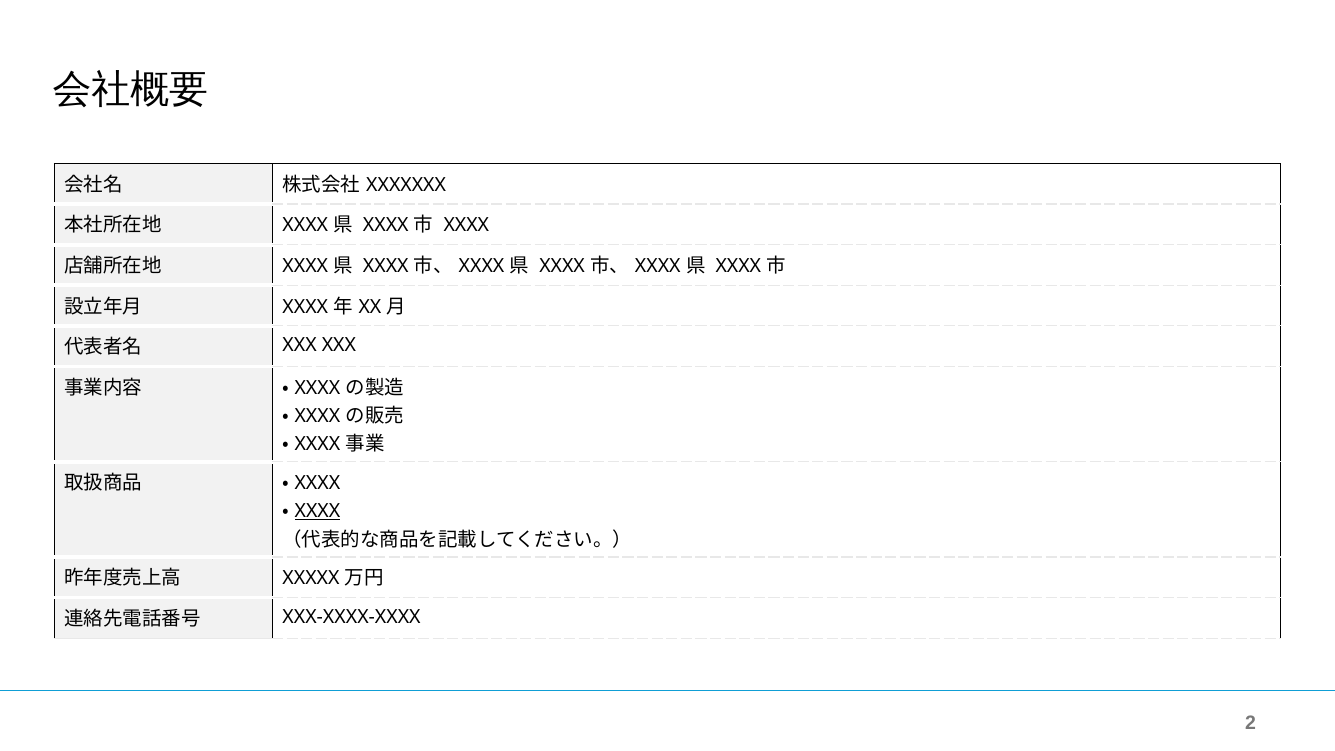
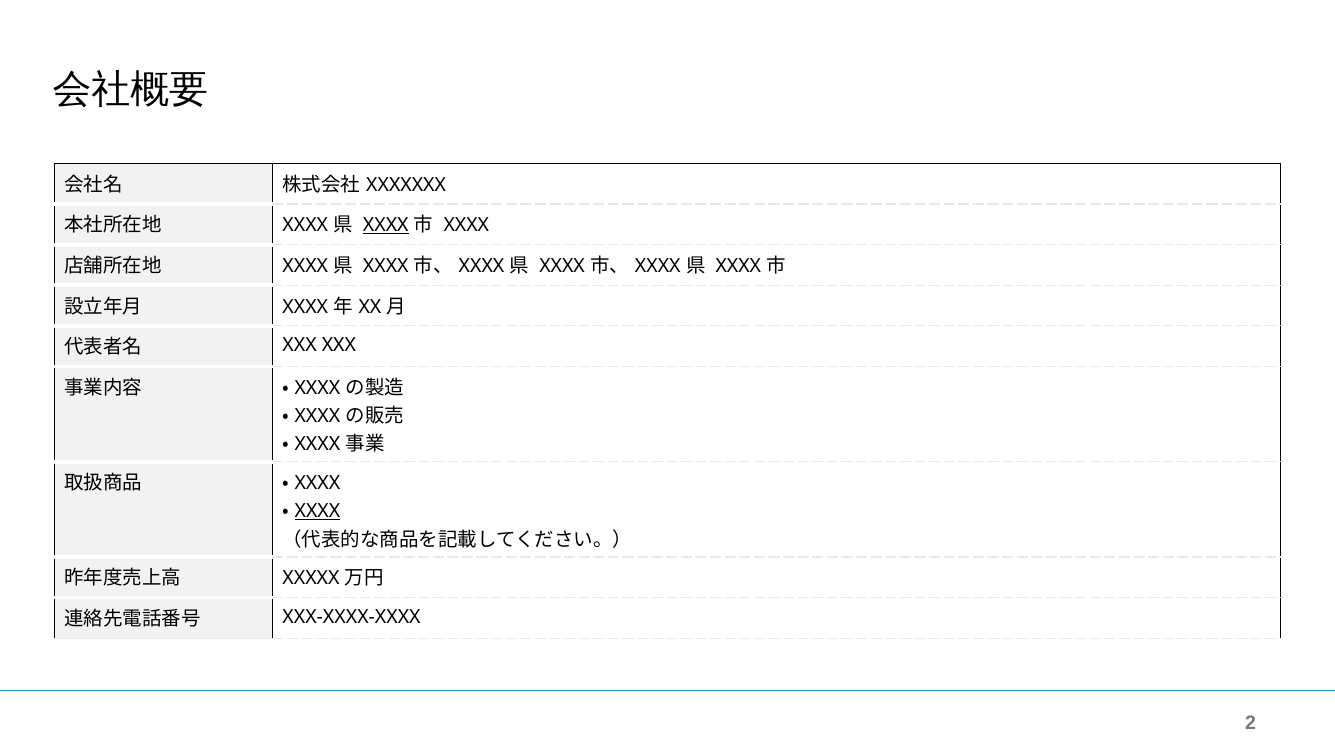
XXXX at (386, 225) underline: none -> present
